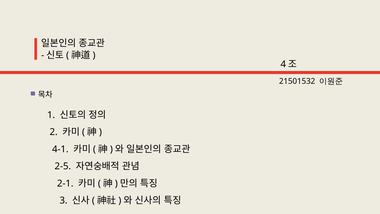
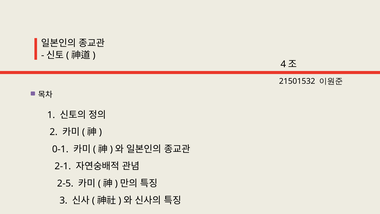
4-1: 4-1 -> 0-1
2-5: 2-5 -> 2-1
2-1: 2-1 -> 2-5
